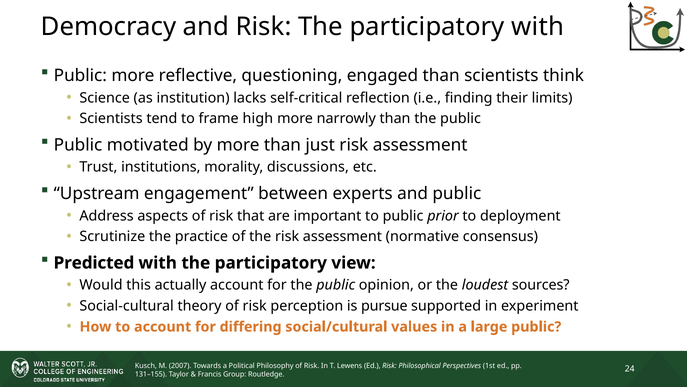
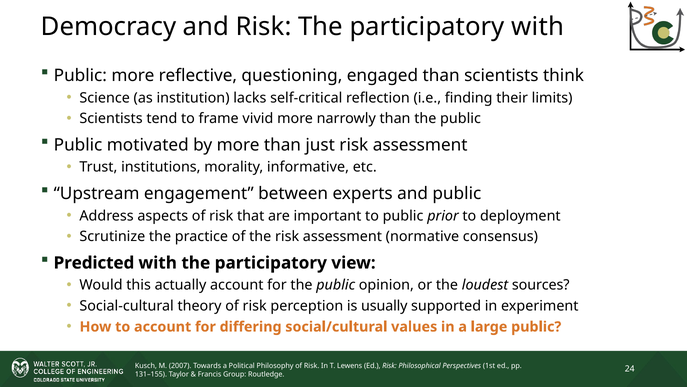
high: high -> vivid
discussions: discussions -> informative
pursue: pursue -> usually
